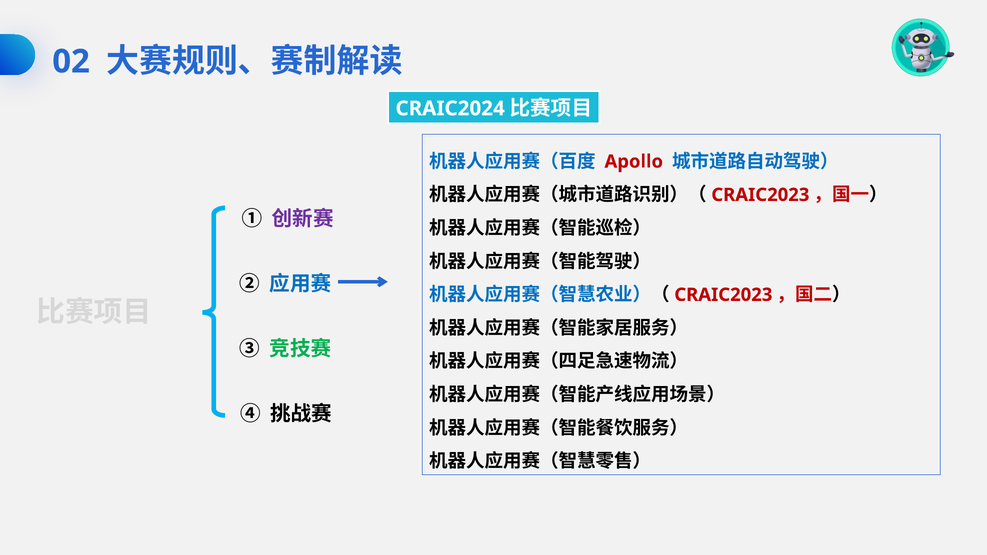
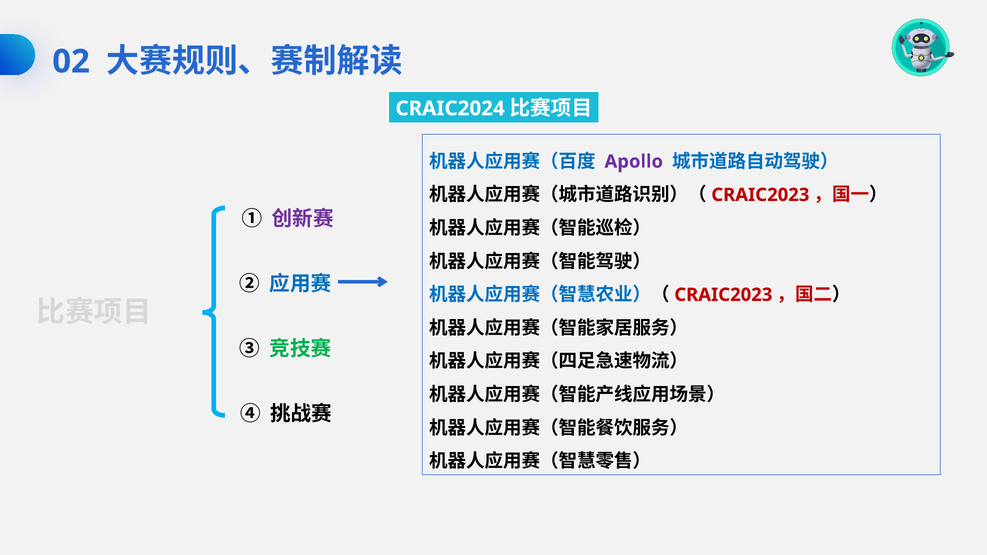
Apollo colour: red -> purple
